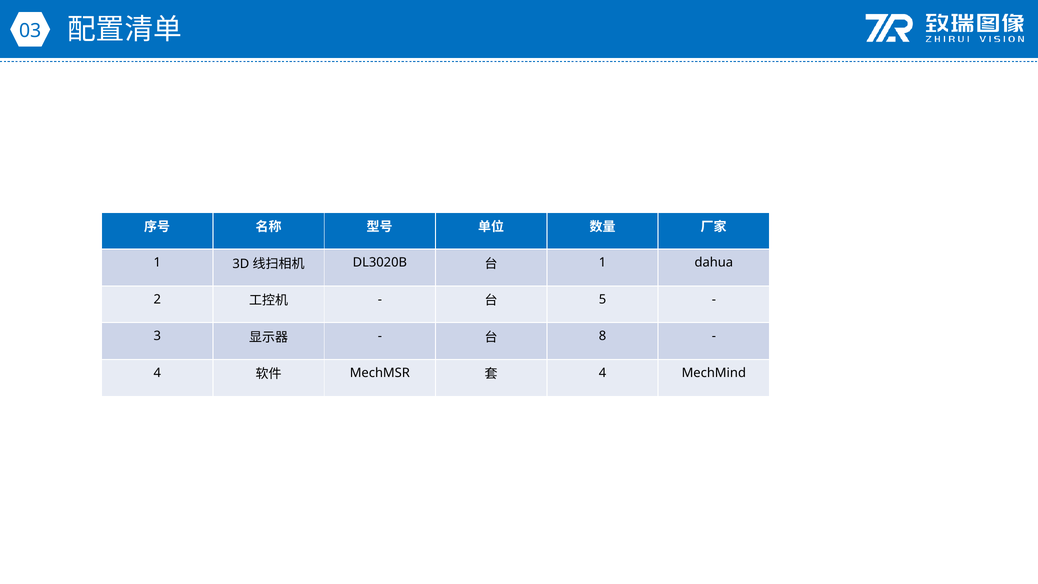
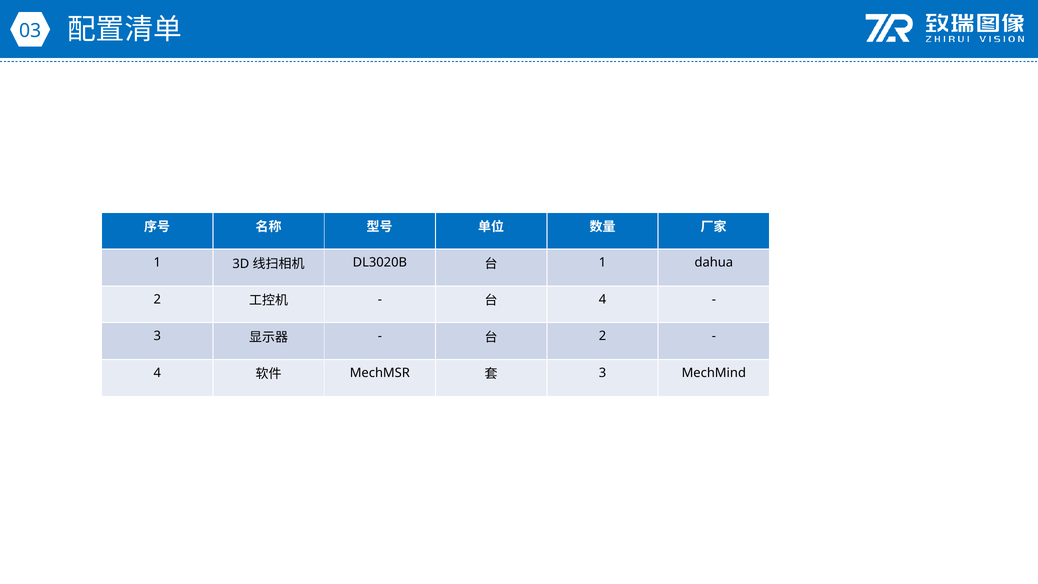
5 at (603, 299): 5 -> 4
8 at (603, 336): 8 -> 2
4 at (603, 373): 4 -> 3
